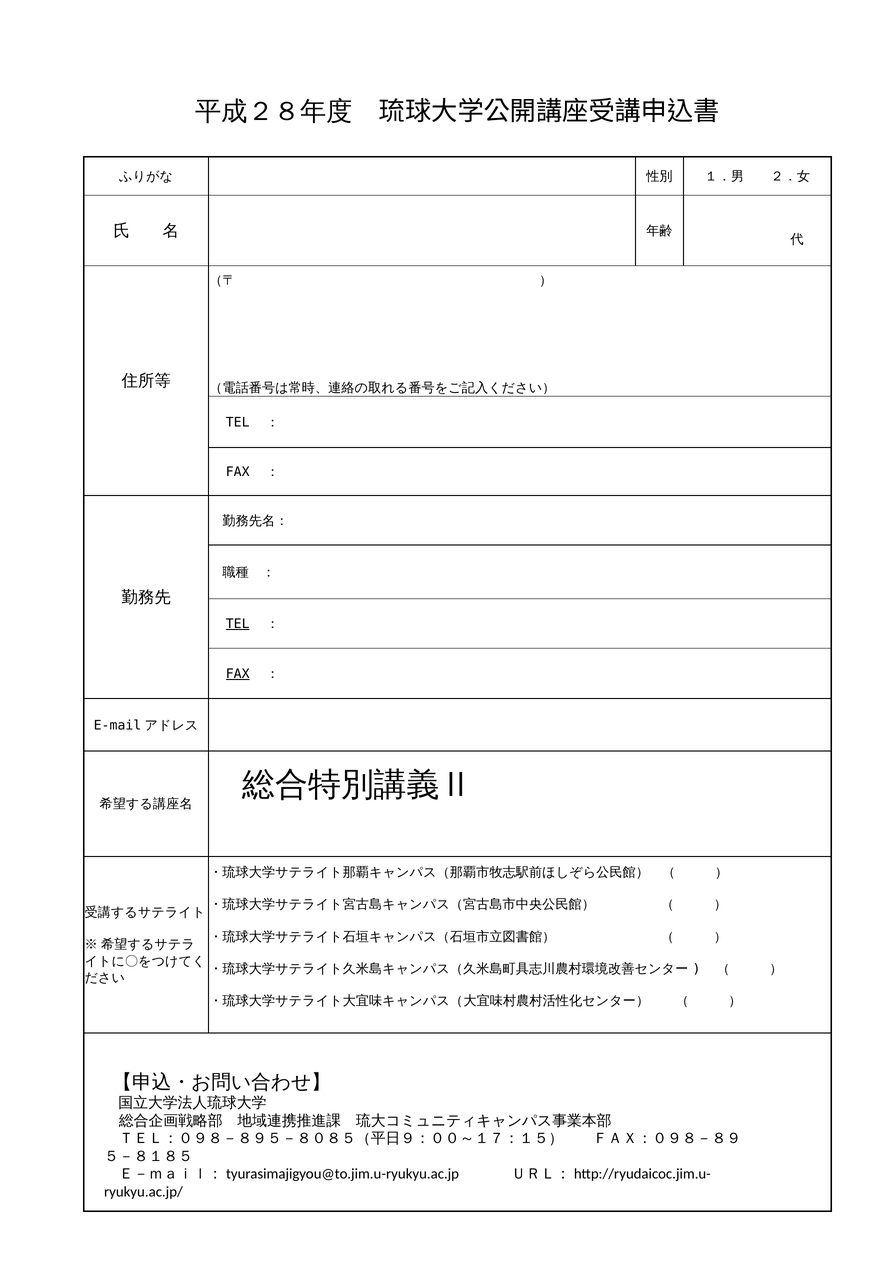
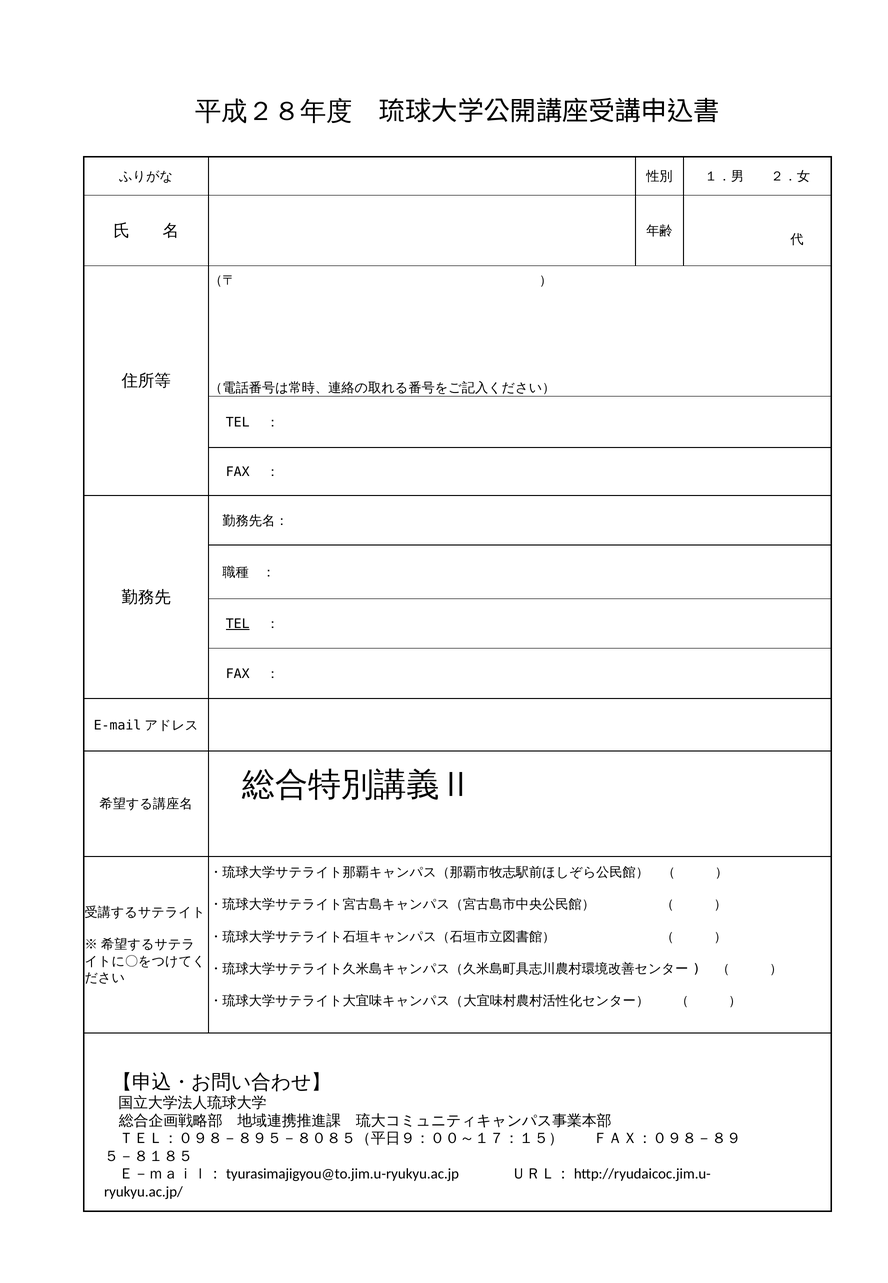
FAX at (238, 674) underline: present -> none
